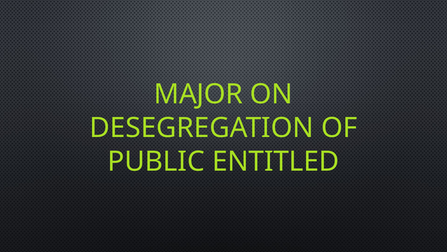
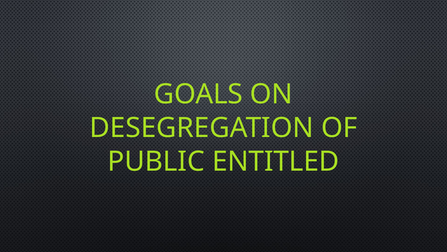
MAJOR: MAJOR -> GOALS
